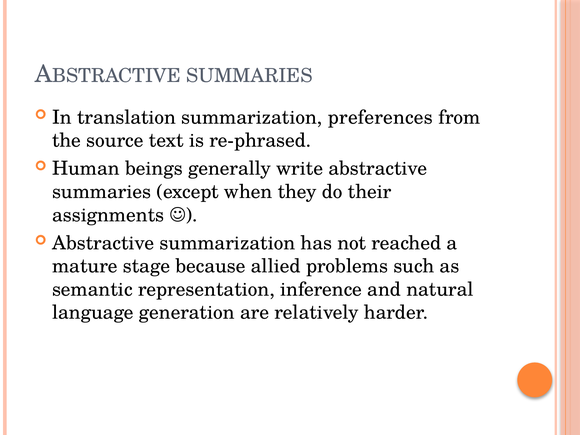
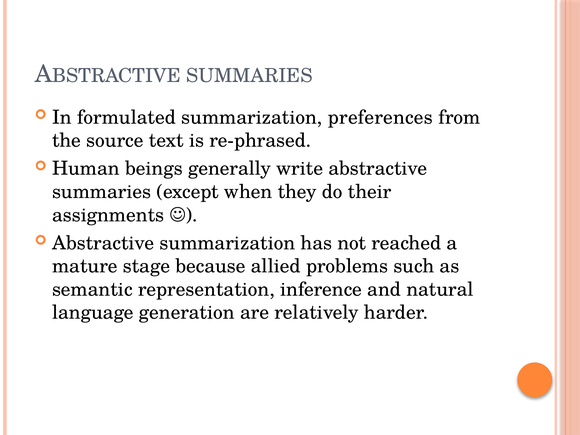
translation: translation -> formulated
